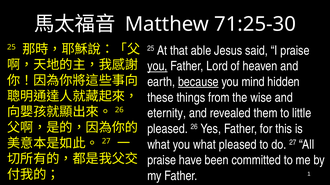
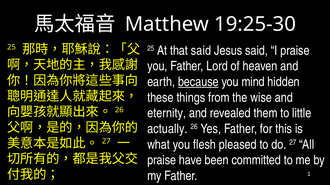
71:25-30: 71:25-30 -> 19:25-30
that able: able -> said
you at (157, 66) underline: present -> none
pleased at (168, 129): pleased -> actually
you what: what -> flesh
